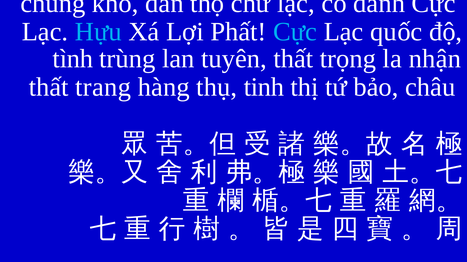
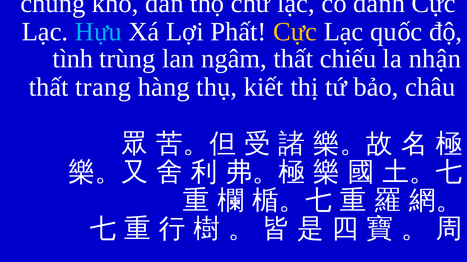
Cực at (295, 32) colour: light blue -> yellow
tuyên: tuyên -> ngâm
trọng: trọng -> chiếu
tinh: tinh -> kiết
